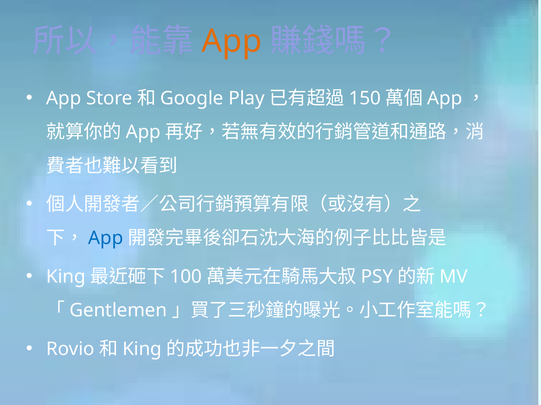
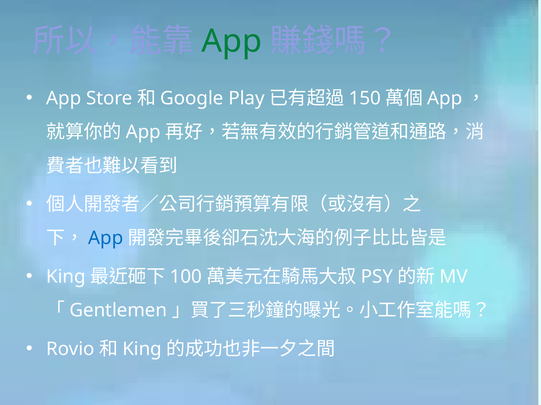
App at (232, 41) colour: orange -> green
